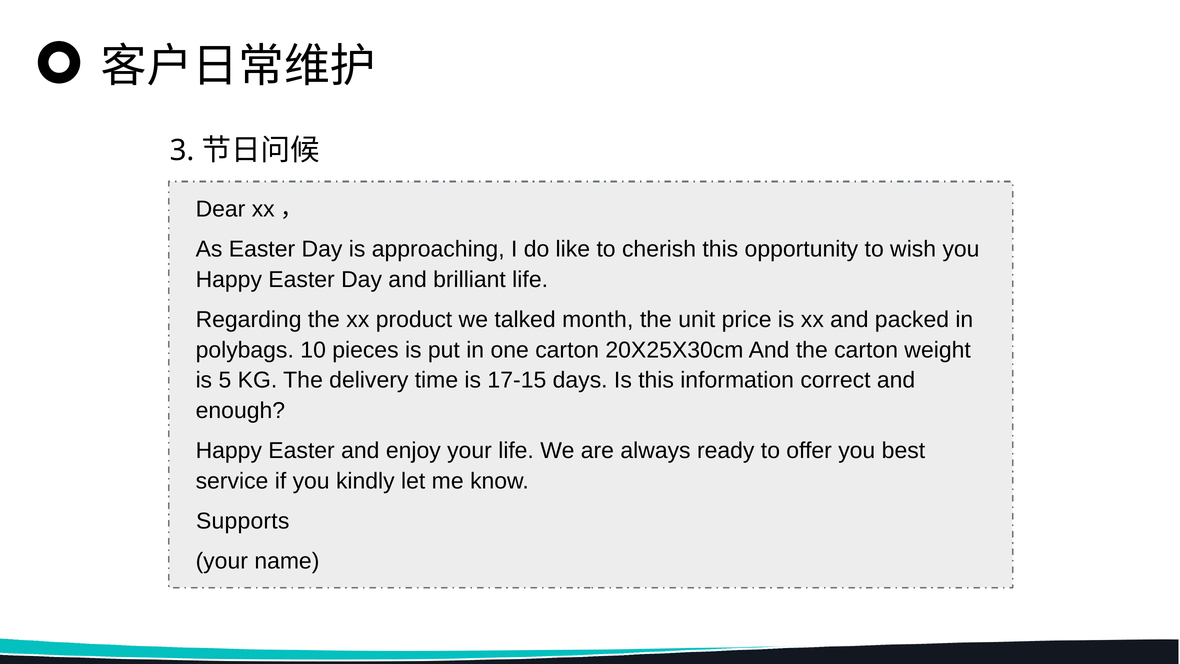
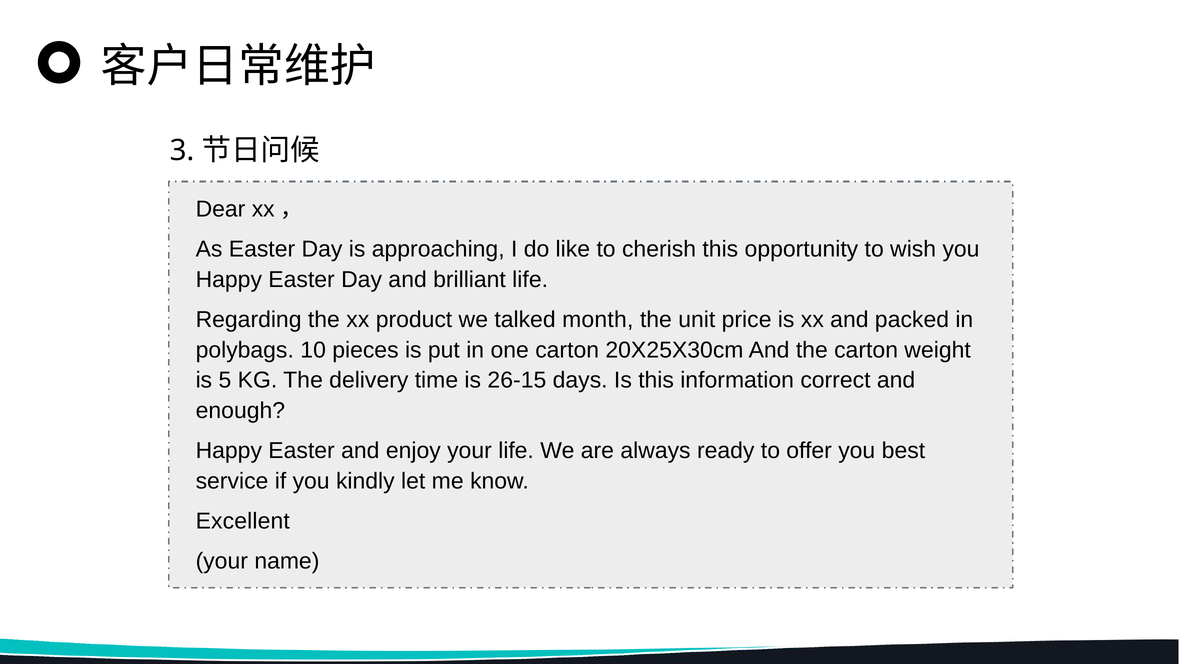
17-15: 17-15 -> 26-15
Supports: Supports -> Excellent
